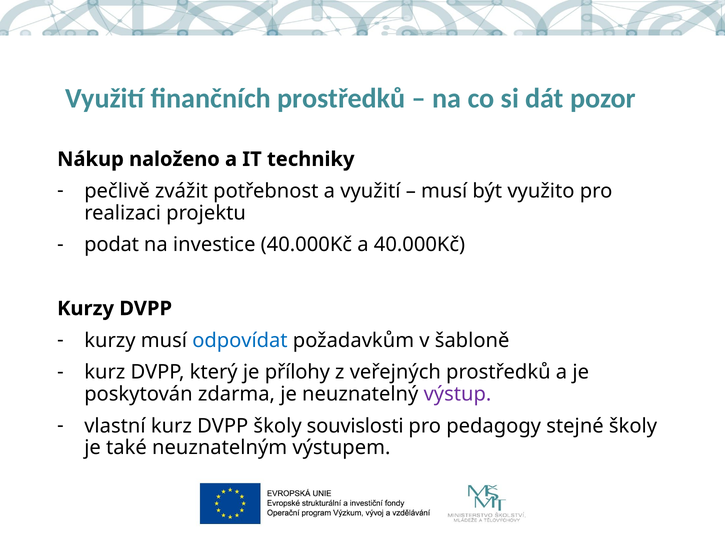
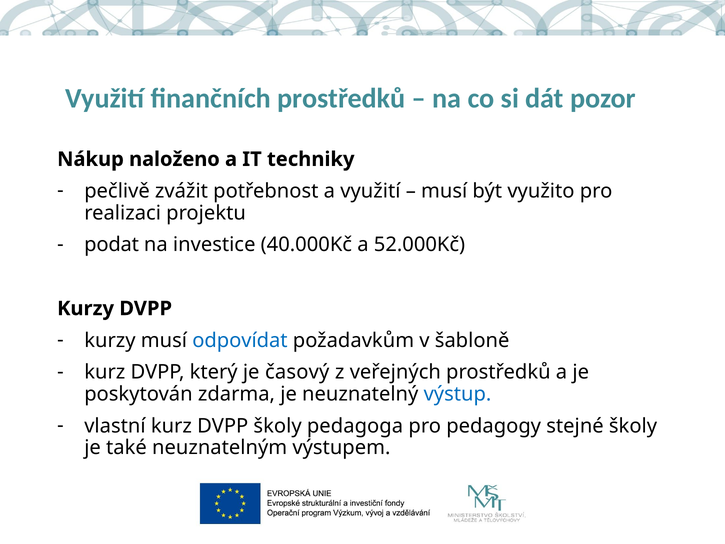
a 40.000Kč: 40.000Kč -> 52.000Kč
přílohy: přílohy -> časový
výstup colour: purple -> blue
souvislosti: souvislosti -> pedagoga
